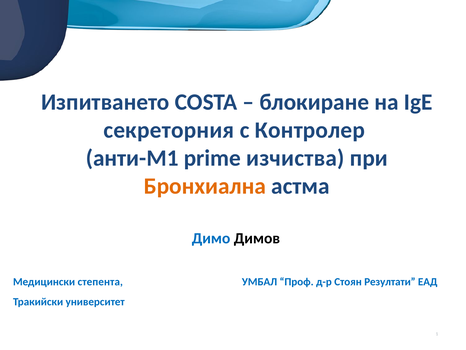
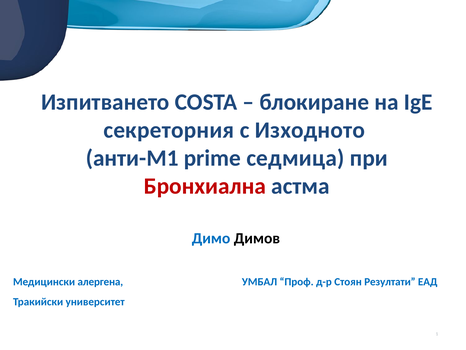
Контролер: Контролер -> Изходното
изчиства: изчиства -> седмица
Бронхиална colour: orange -> red
степента: степента -> алергена
